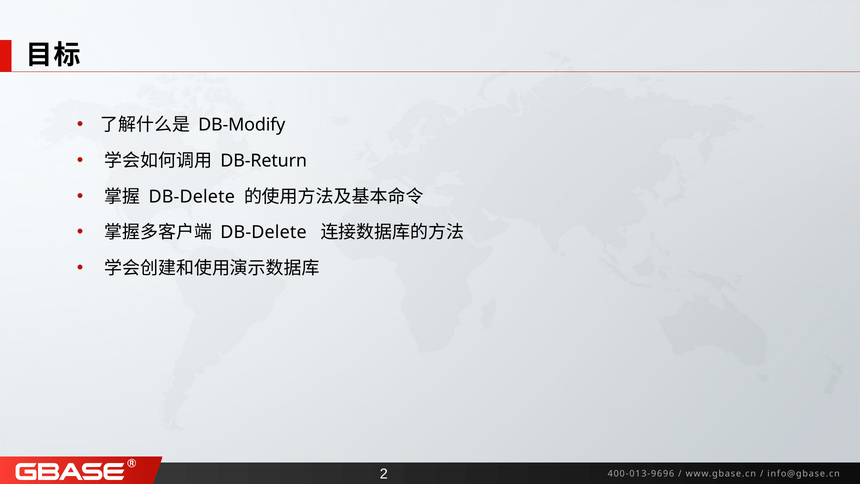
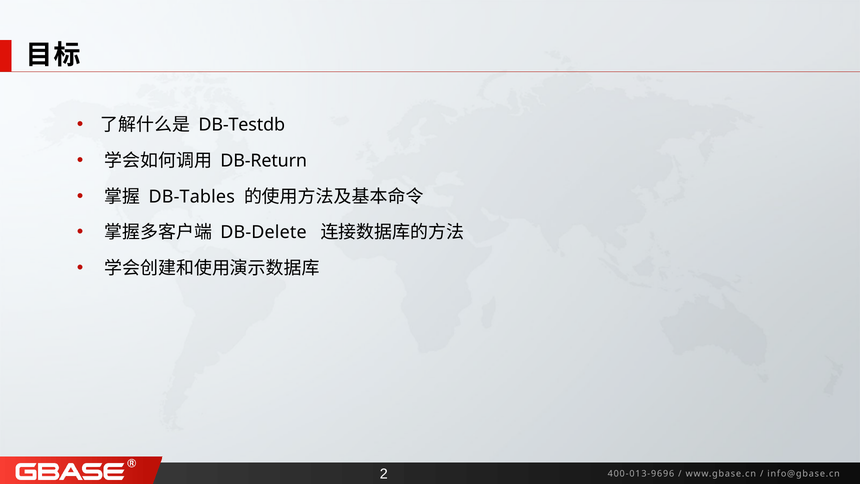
DB-Modify: DB-Modify -> DB-Testdb
DB-Delete at (192, 197): DB-Delete -> DB-Tables
